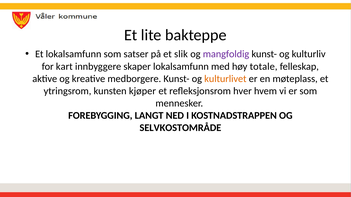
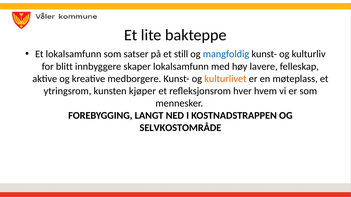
slik: slik -> still
mangfoldig colour: purple -> blue
kart: kart -> blitt
totale: totale -> lavere
